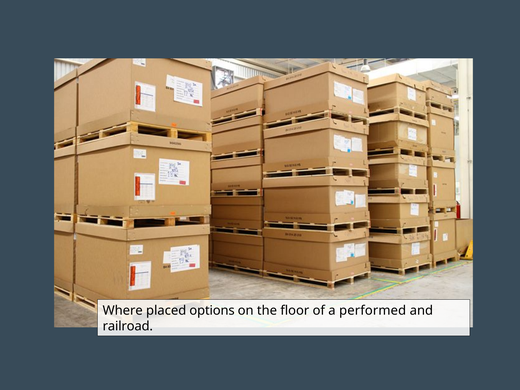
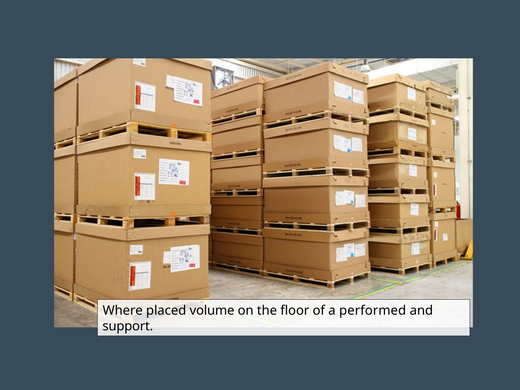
options: options -> volume
railroad: railroad -> support
